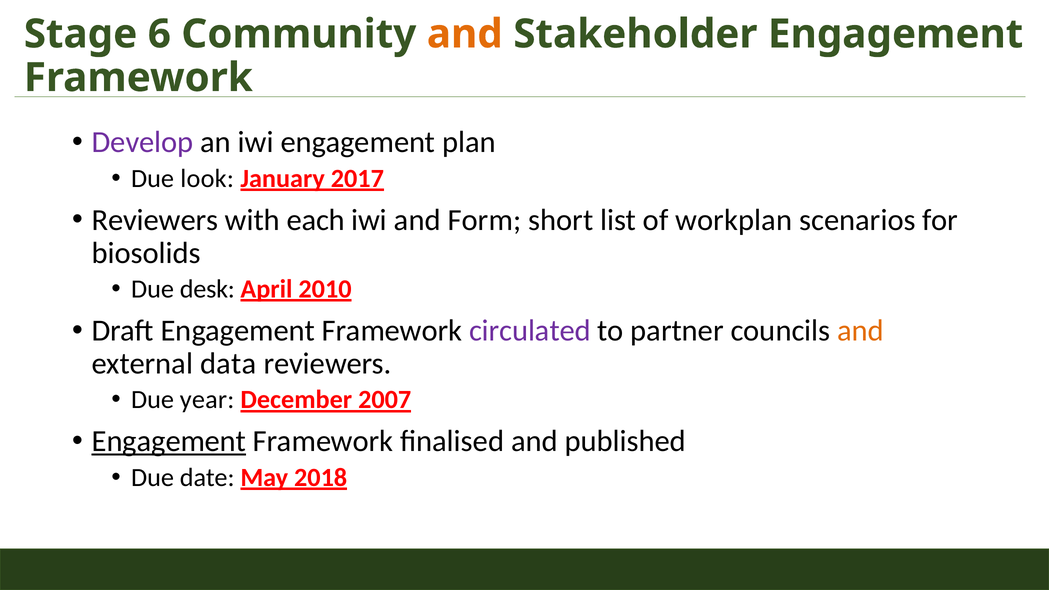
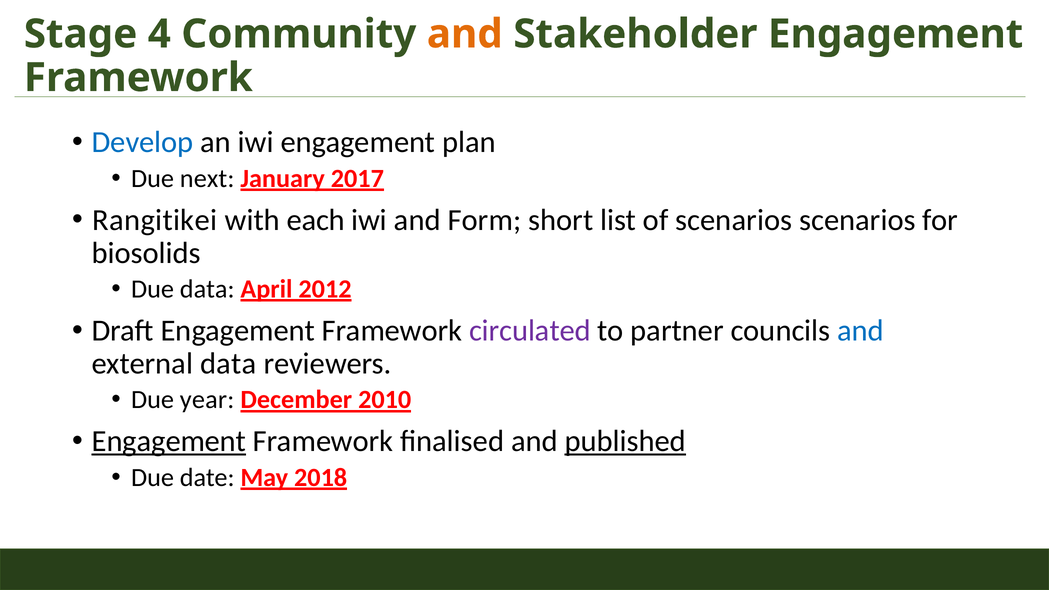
6: 6 -> 4
Develop colour: purple -> blue
look: look -> next
Reviewers at (155, 220): Reviewers -> Rangitikei
of workplan: workplan -> scenarios
Due desk: desk -> data
2010: 2010 -> 2012
and at (861, 331) colour: orange -> blue
2007: 2007 -> 2010
published underline: none -> present
